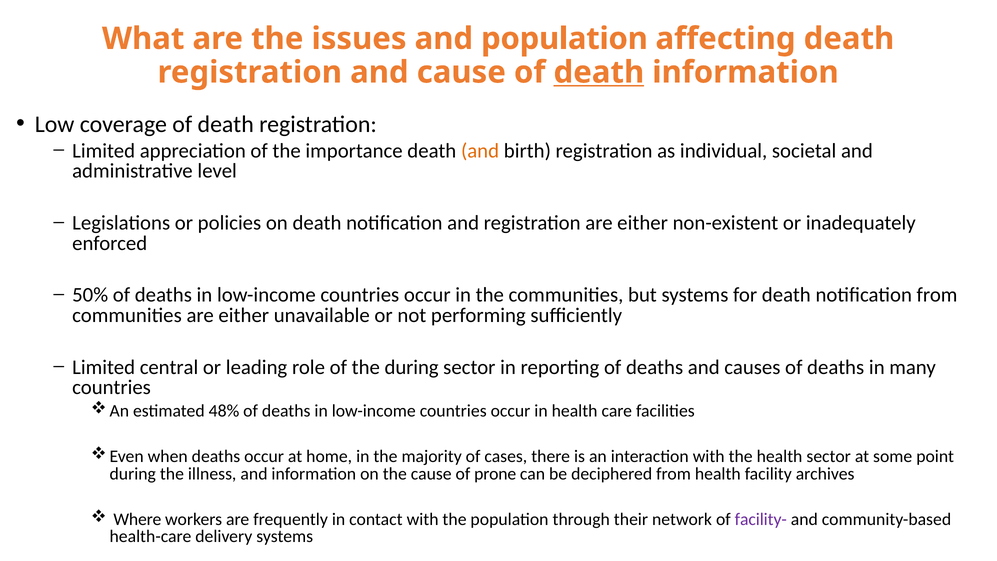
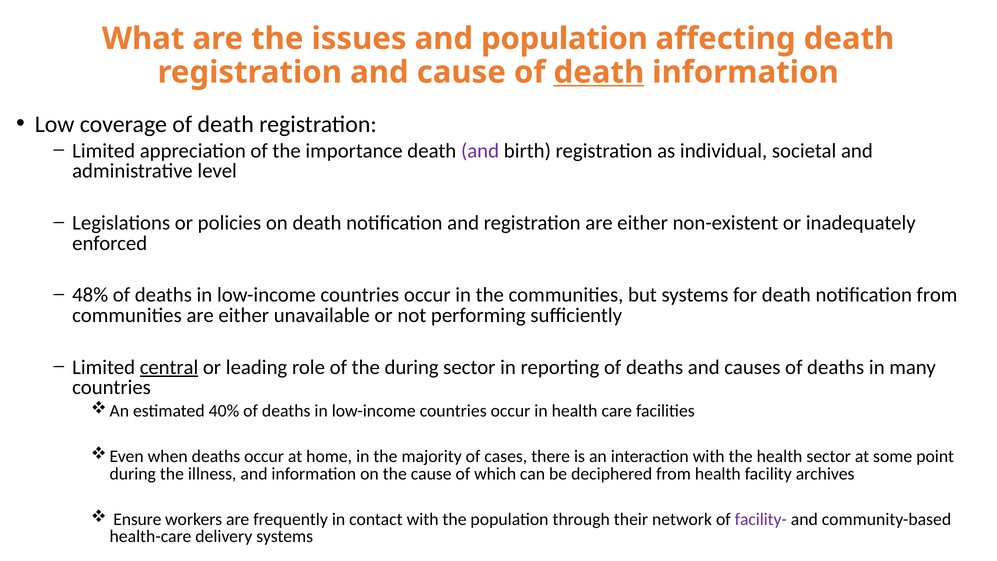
and at (480, 151) colour: orange -> purple
50%: 50% -> 48%
central underline: none -> present
48%: 48% -> 40%
prone: prone -> which
Where: Where -> Ensure
